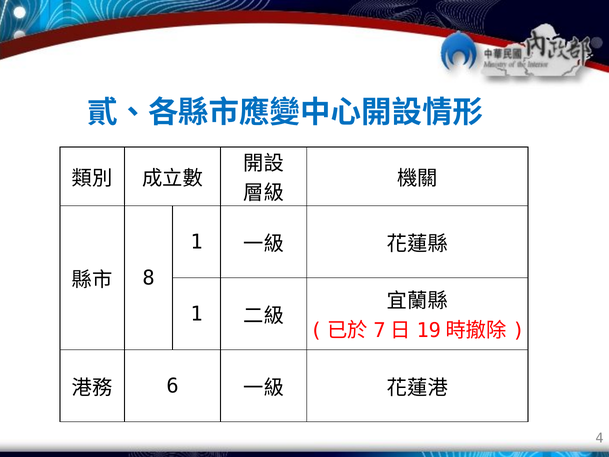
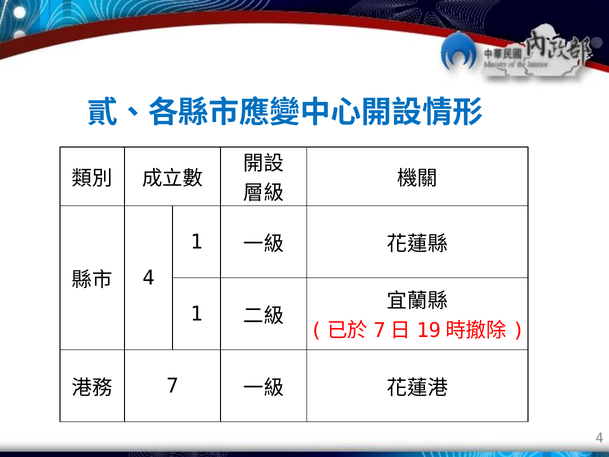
8 at (149, 278): 8 -> 4
6: 6 -> 7
